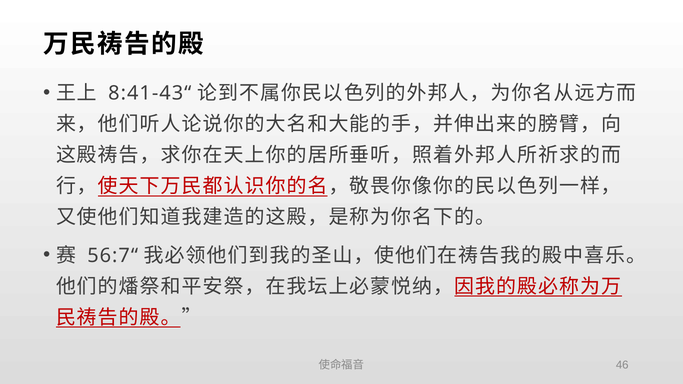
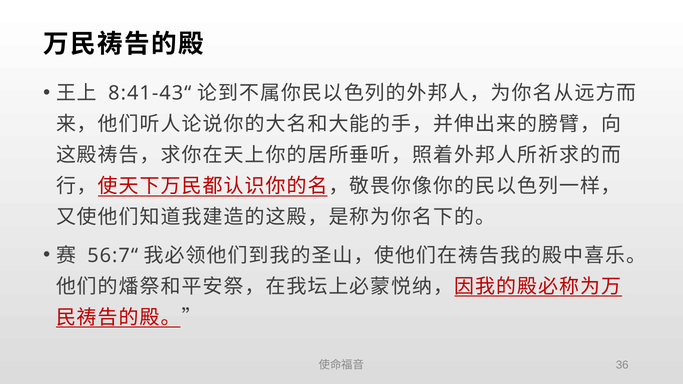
46: 46 -> 36
